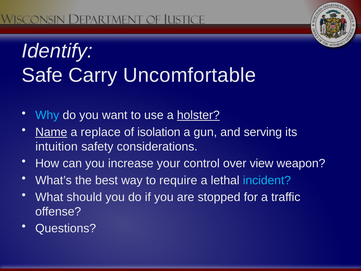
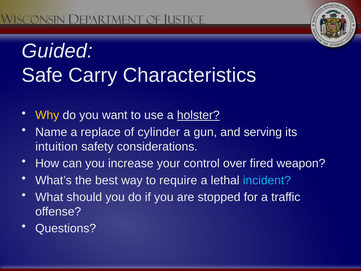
Identify: Identify -> Guided
Uncomfortable: Uncomfortable -> Characteristics
Why colour: light blue -> yellow
Name underline: present -> none
isolation: isolation -> cylinder
view: view -> fired
